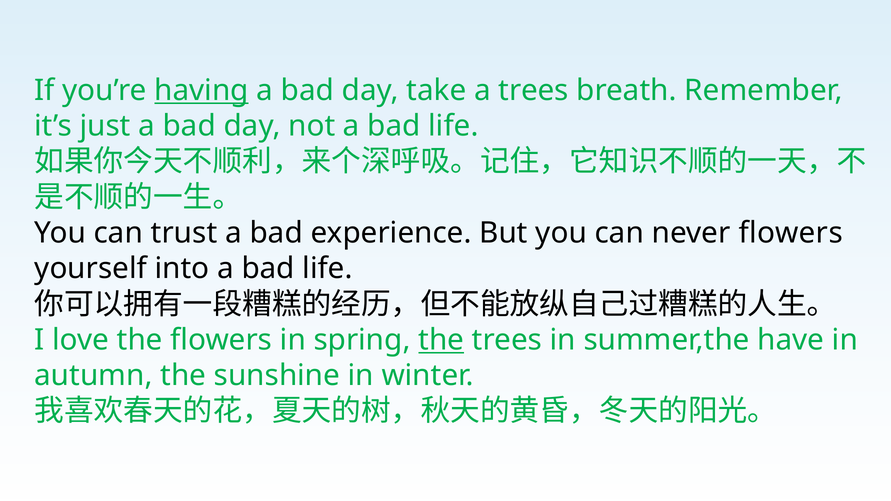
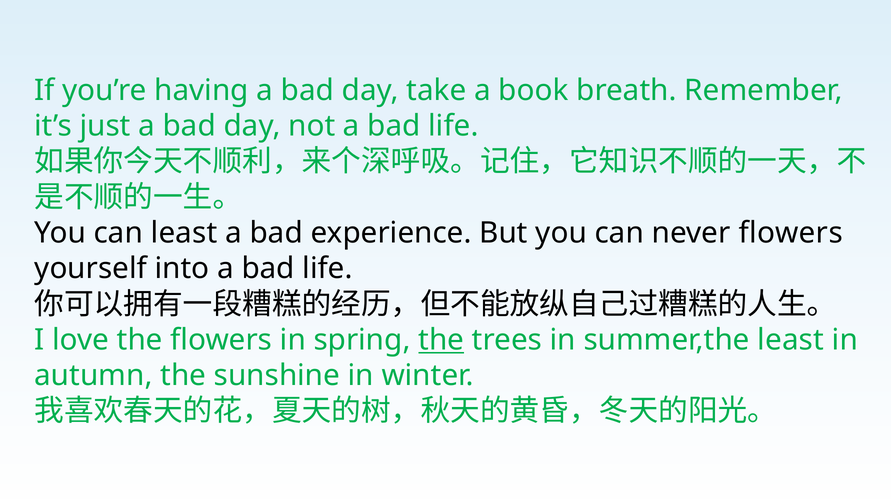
having underline: present -> none
a trees: trees -> book
can trust: trust -> least
summer,the have: have -> least
